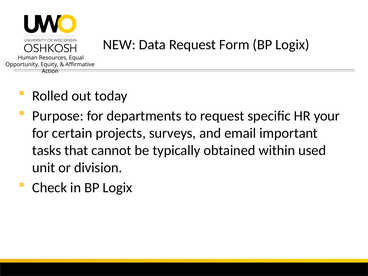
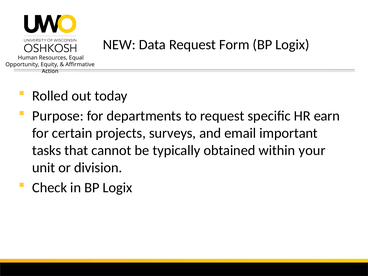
your: your -> earn
used: used -> your
